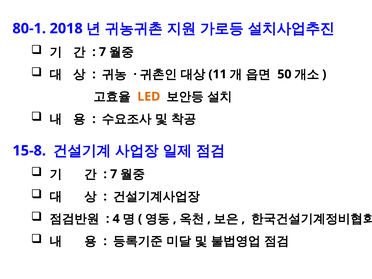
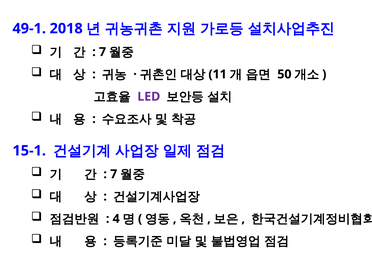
80-1: 80-1 -> 49-1
LED colour: orange -> purple
15-8: 15-8 -> 15-1
